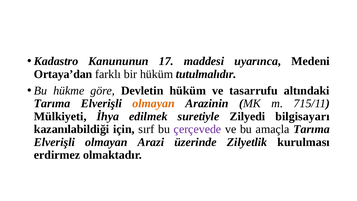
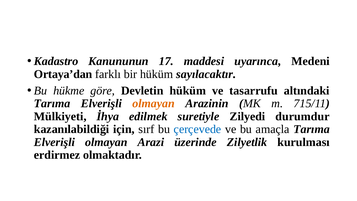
tutulmalıdır: tutulmalıdır -> sayılacaktır
bilgisayarı: bilgisayarı -> durumdur
çerçevede colour: purple -> blue
